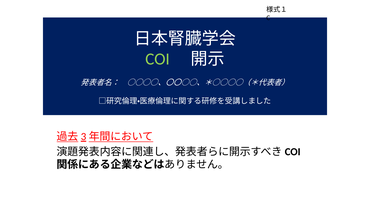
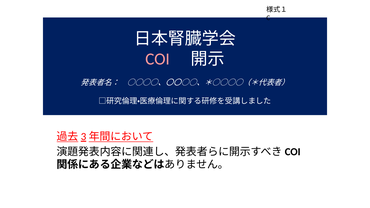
COI colour: light green -> pink
